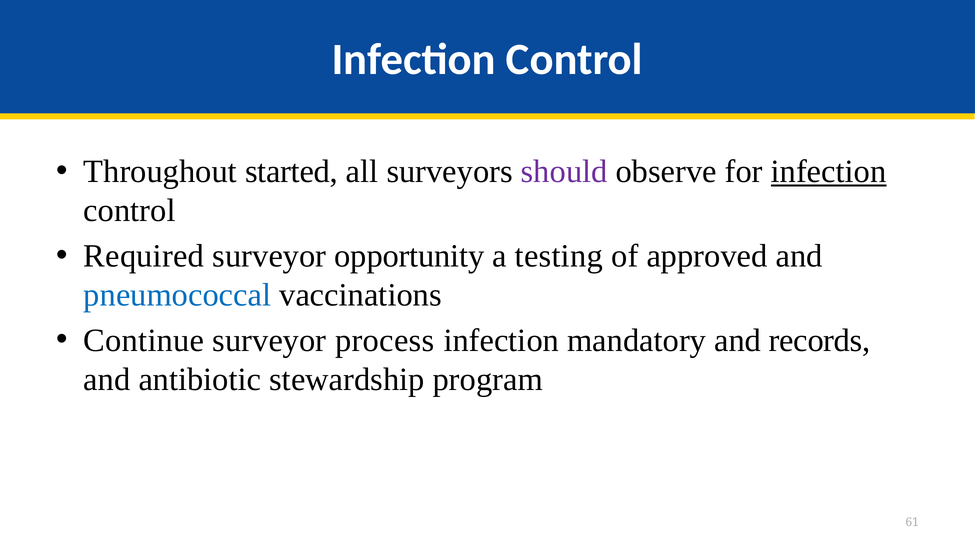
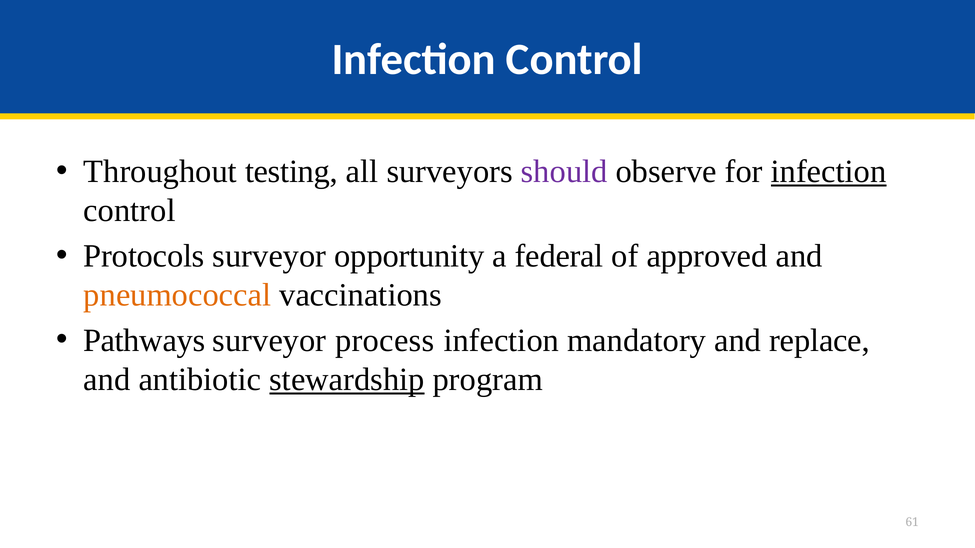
started: started -> testing
Required: Required -> Protocols
testing: testing -> federal
pneumococcal colour: blue -> orange
Continue: Continue -> Pathways
records: records -> replace
stewardship underline: none -> present
